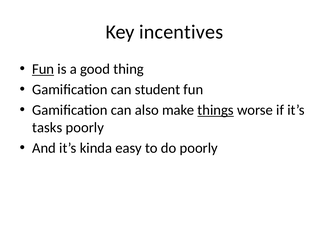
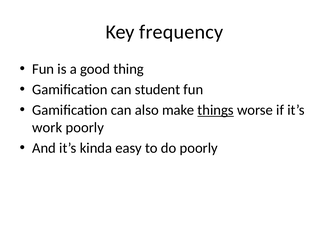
incentives: incentives -> frequency
Fun at (43, 69) underline: present -> none
tasks: tasks -> work
